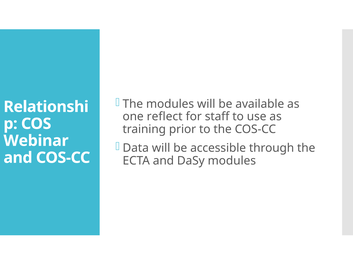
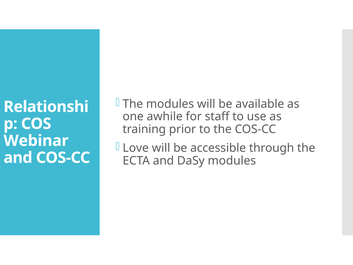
reflect: reflect -> awhile
Data: Data -> Love
